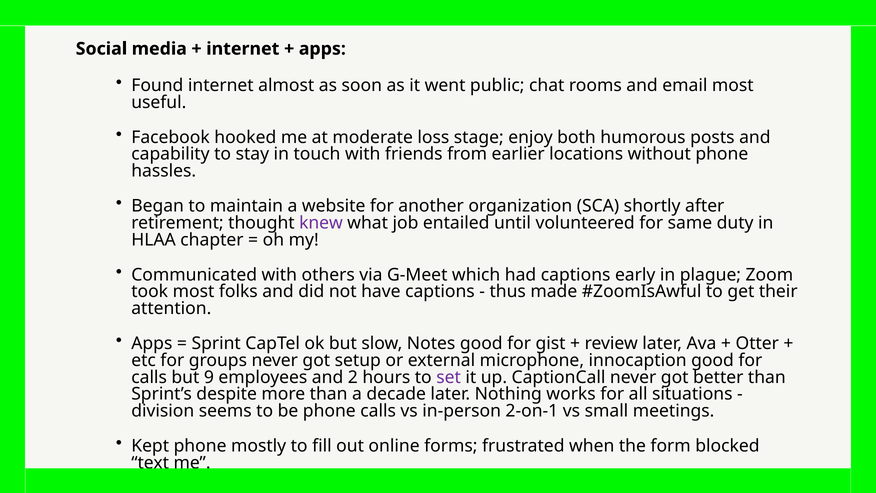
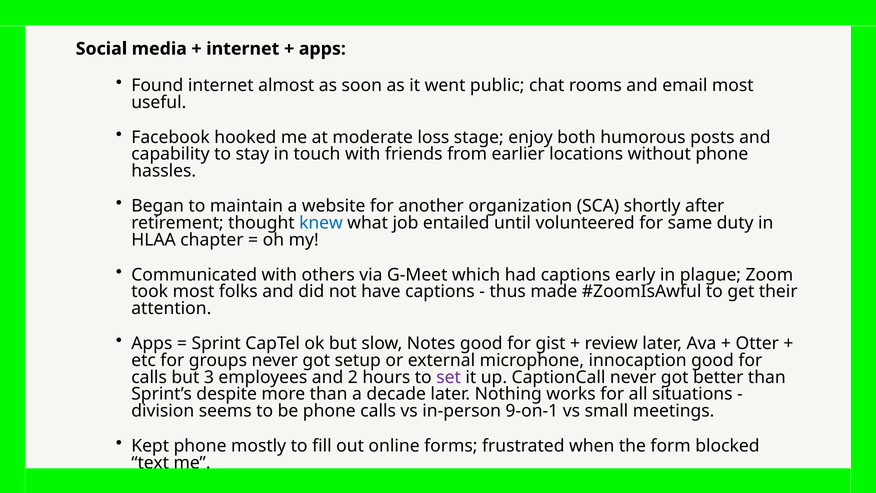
knew colour: purple -> blue
9: 9 -> 3
2-on-1: 2-on-1 -> 9-on-1
